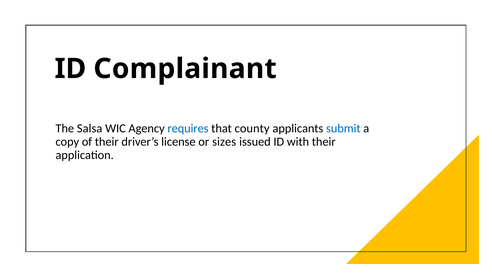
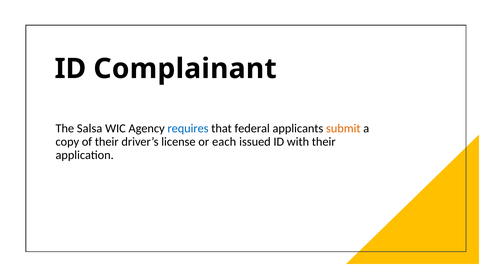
county: county -> federal
submit colour: blue -> orange
sizes: sizes -> each
